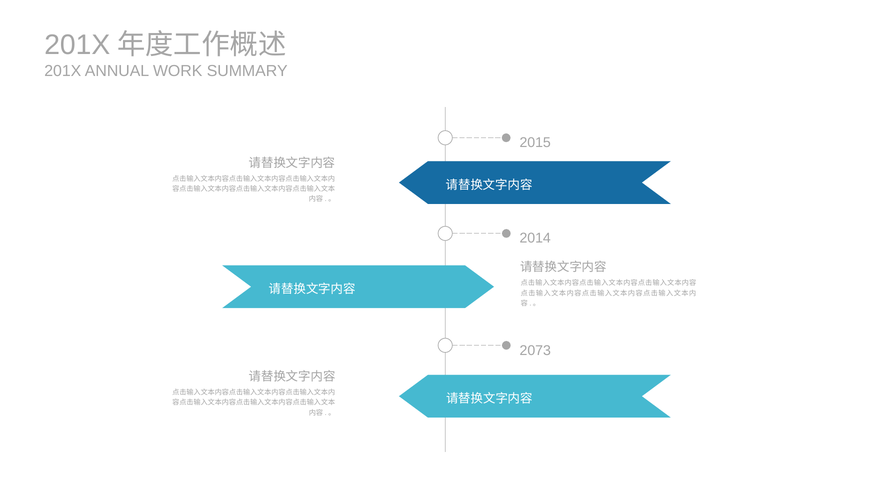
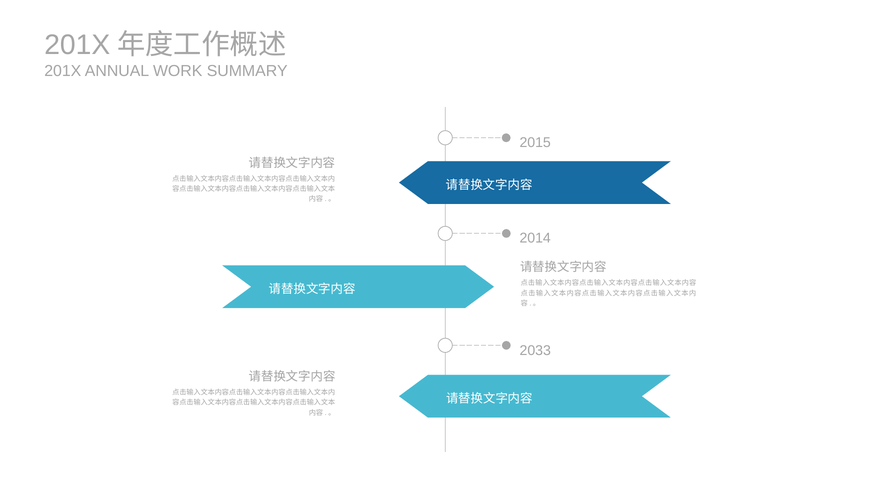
2073: 2073 -> 2033
